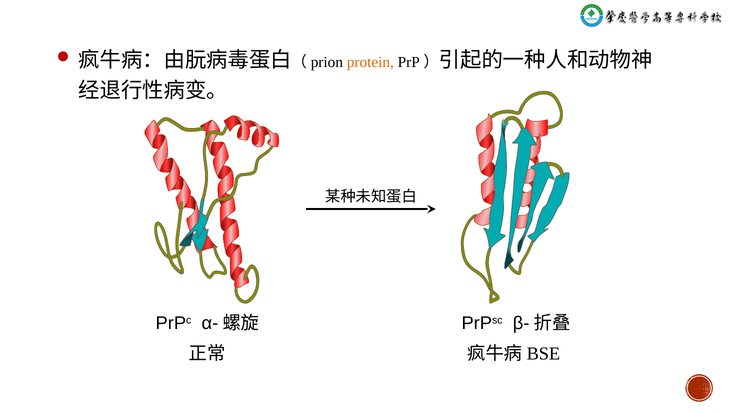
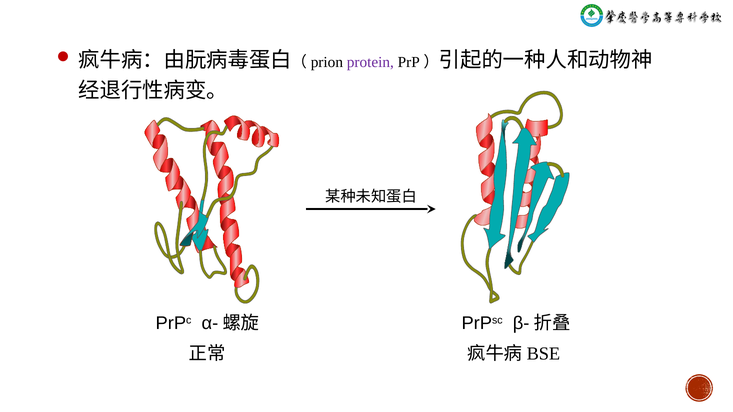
protein colour: orange -> purple
